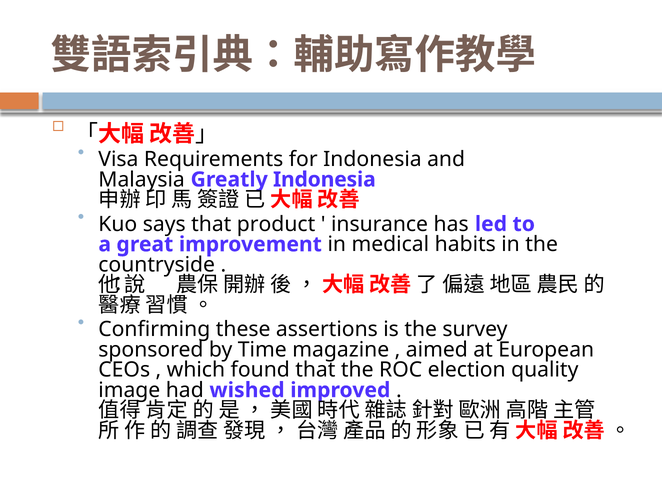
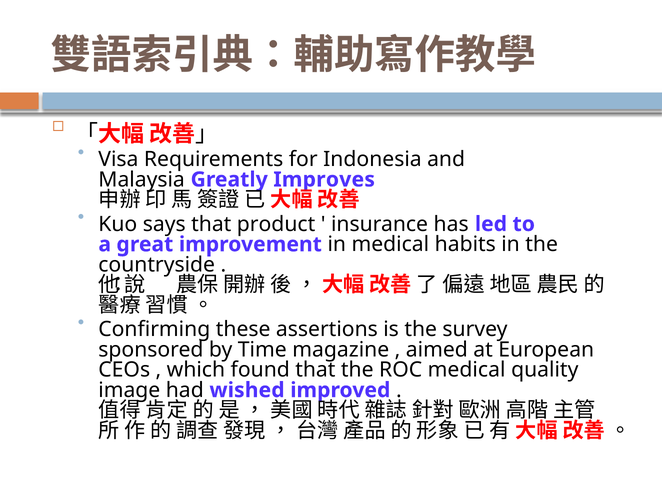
Greatly Indonesia: Indonesia -> Improves
ROC election: election -> medical
